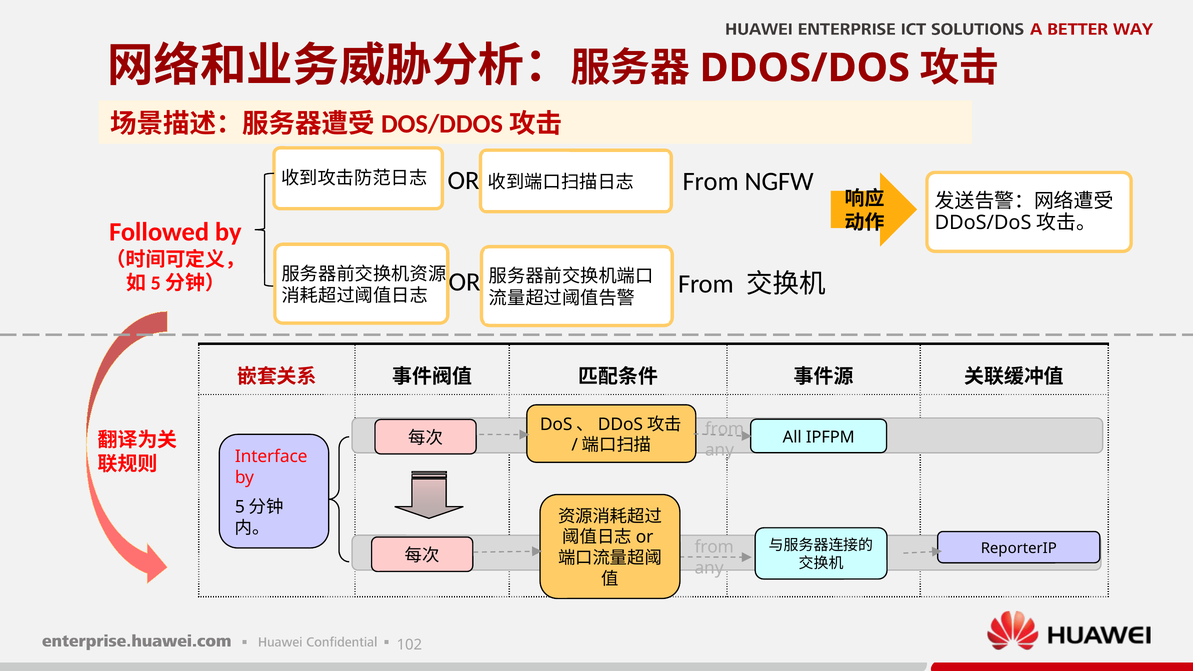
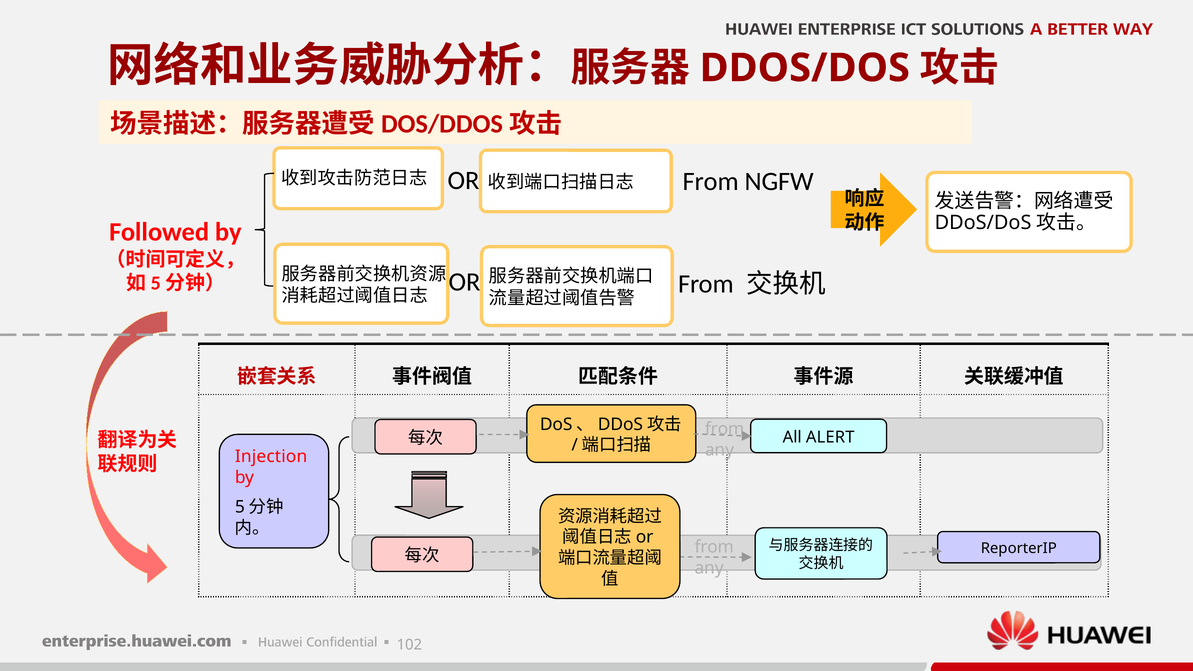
IPFPM: IPFPM -> ALERT
Interface: Interface -> Injection
